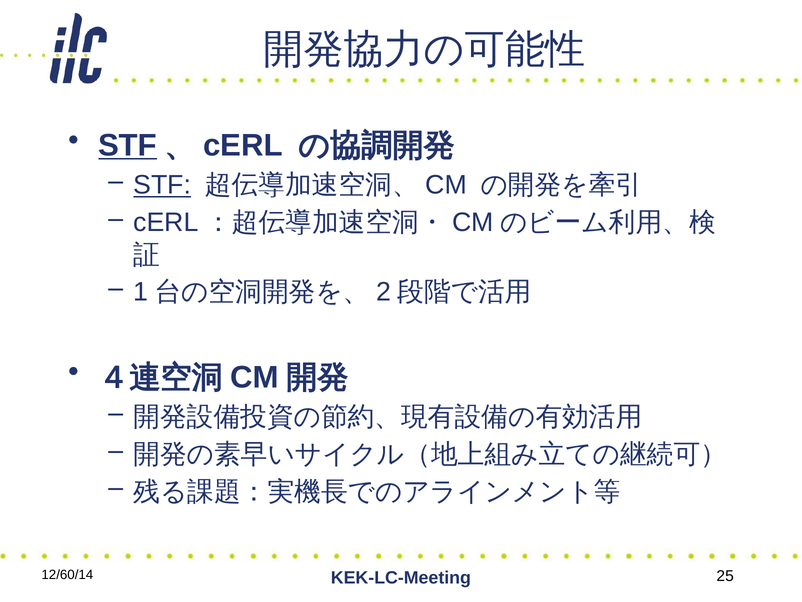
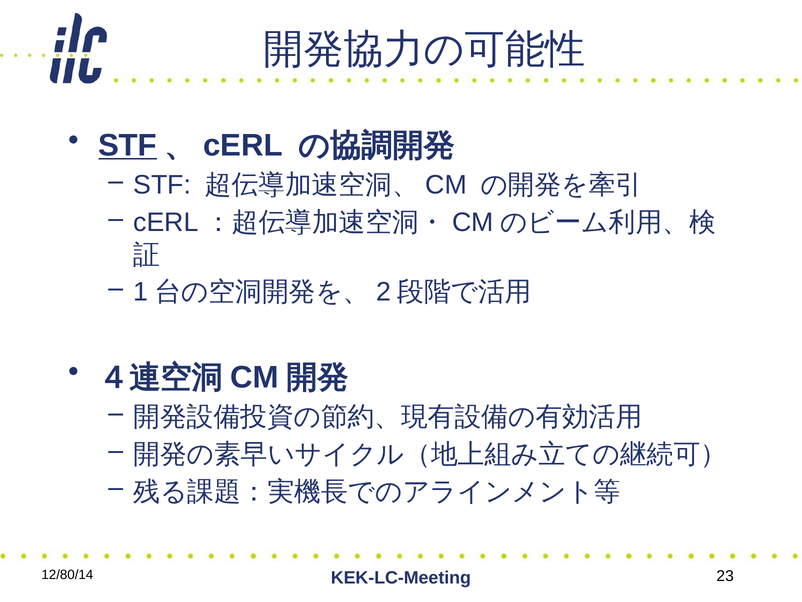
STF at (162, 185) underline: present -> none
12/60/14: 12/60/14 -> 12/80/14
25: 25 -> 23
